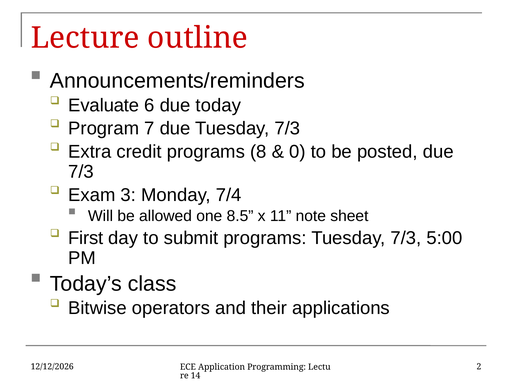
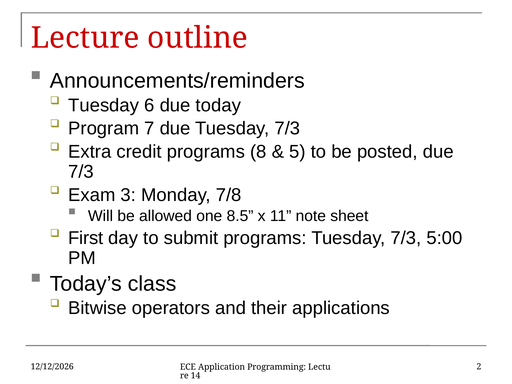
Evaluate at (104, 105): Evaluate -> Tuesday
0: 0 -> 5
7/4: 7/4 -> 7/8
